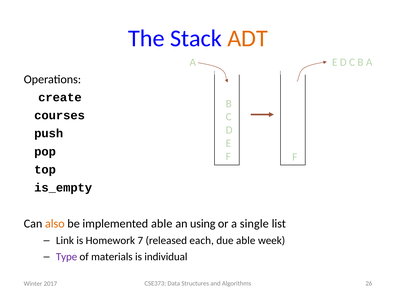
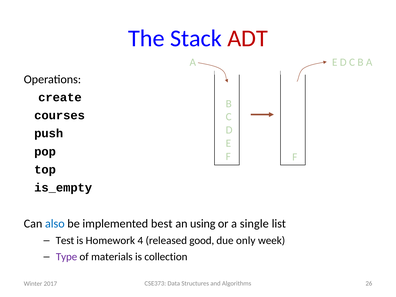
ADT colour: orange -> red
also colour: orange -> blue
implemented able: able -> best
Link: Link -> Test
7: 7 -> 4
each: each -> good
due able: able -> only
individual: individual -> collection
